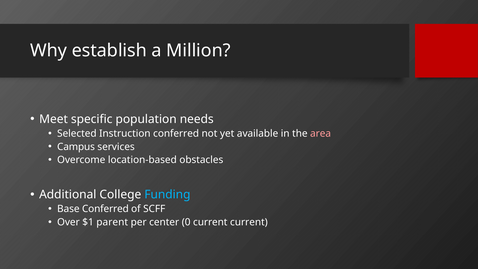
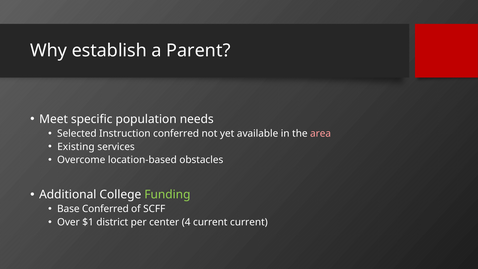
Million: Million -> Parent
Campus: Campus -> Existing
Funding colour: light blue -> light green
parent: parent -> district
0: 0 -> 4
